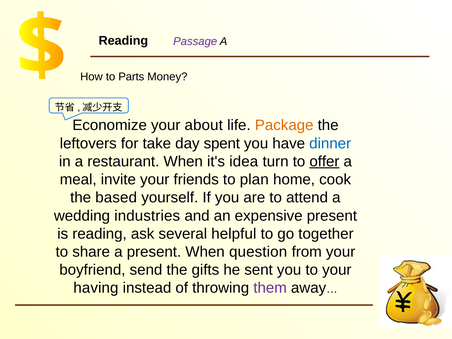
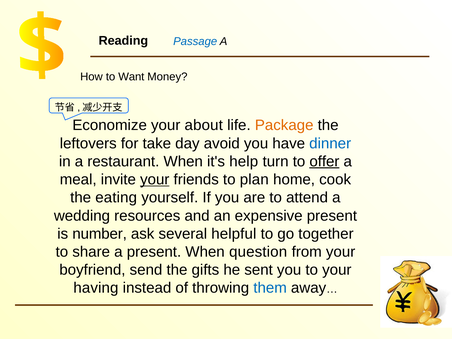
Passage colour: purple -> blue
Parts: Parts -> Want
spent: spent -> avoid
idea: idea -> help
your at (155, 180) underline: none -> present
based: based -> eating
industries: industries -> resources
is reading: reading -> number
them colour: purple -> blue
